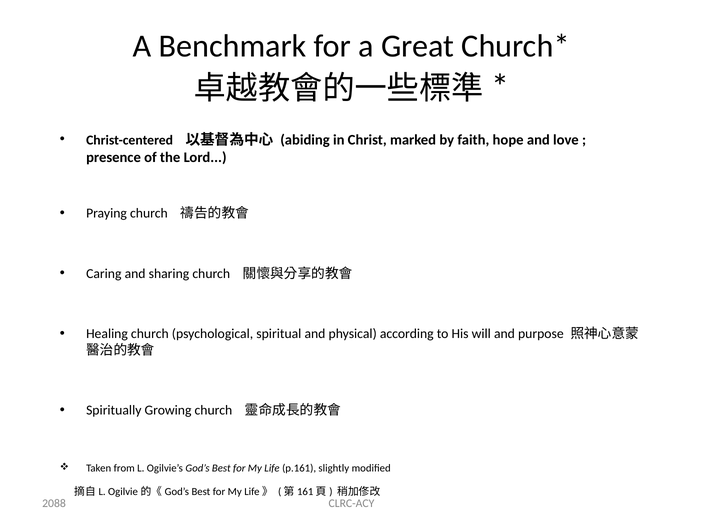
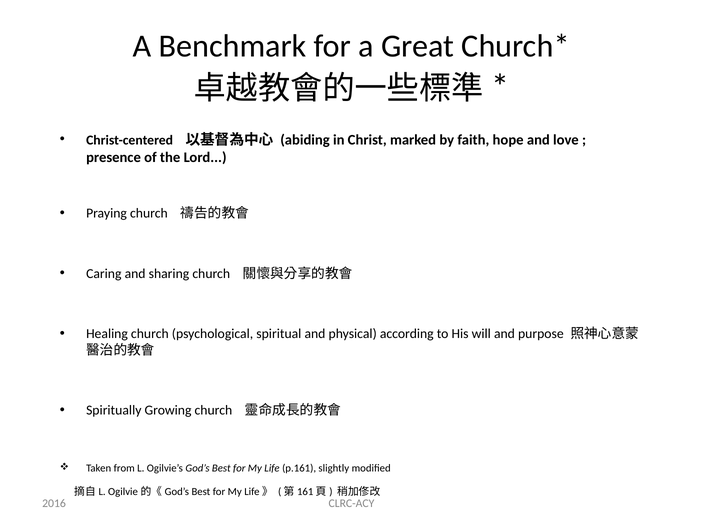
2088: 2088 -> 2016
